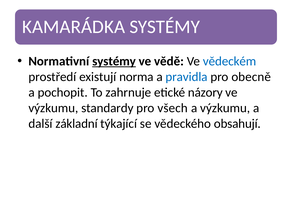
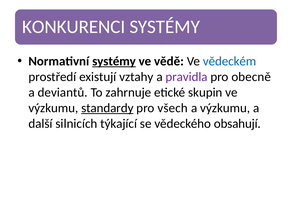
KAMARÁDKA: KAMARÁDKA -> KONKURENCI
norma: norma -> vztahy
pravidla colour: blue -> purple
pochopit: pochopit -> deviantů
názory: názory -> skupin
standardy underline: none -> present
základní: základní -> silnicích
